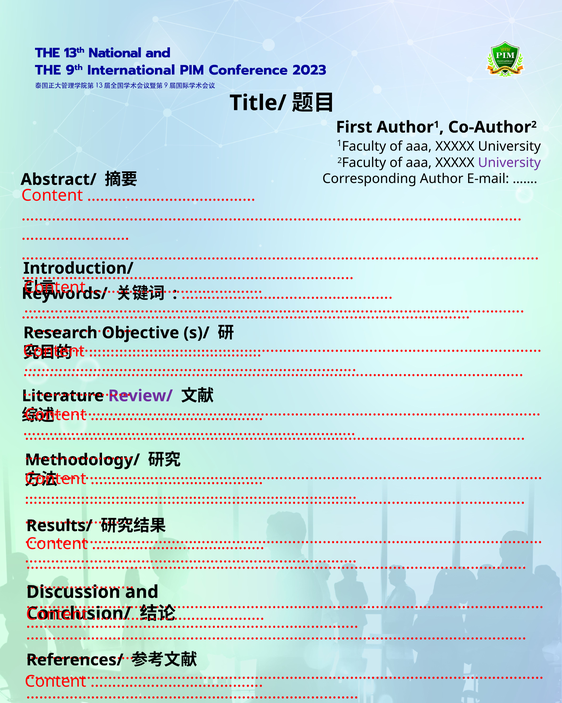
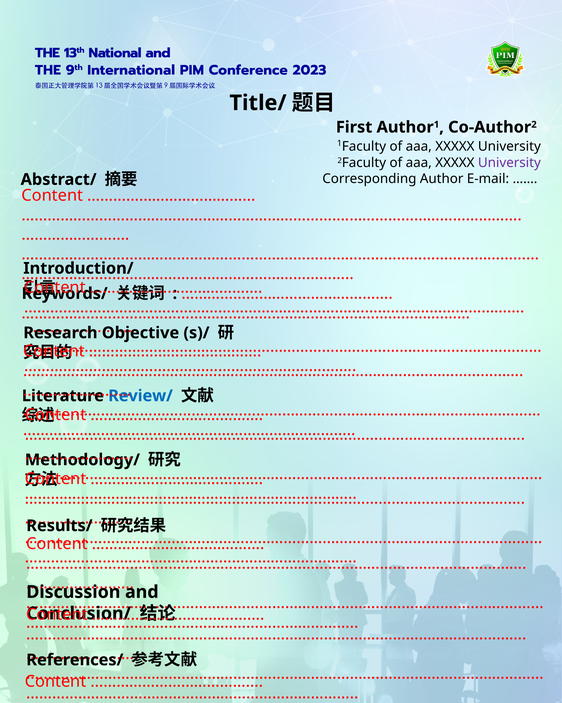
Review/ colour: purple -> blue
